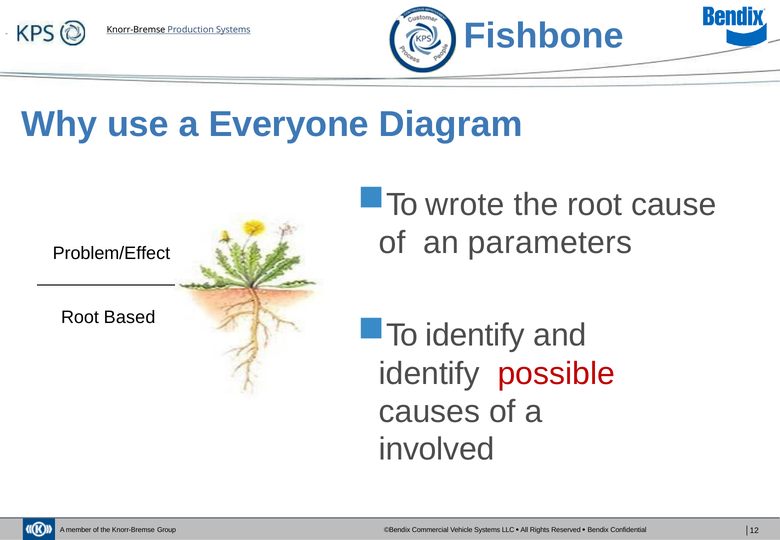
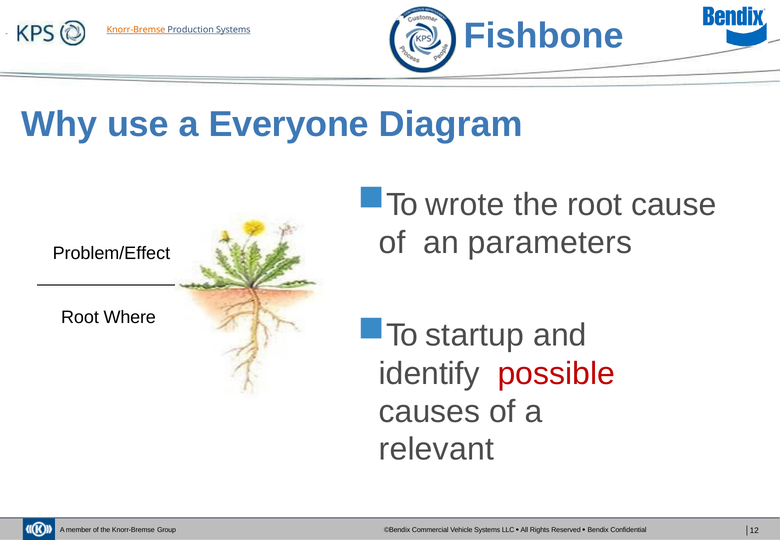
Knorr-Bremse at (136, 30) colour: black -> orange
Based: Based -> Where
To identify: identify -> startup
involved: involved -> relevant
